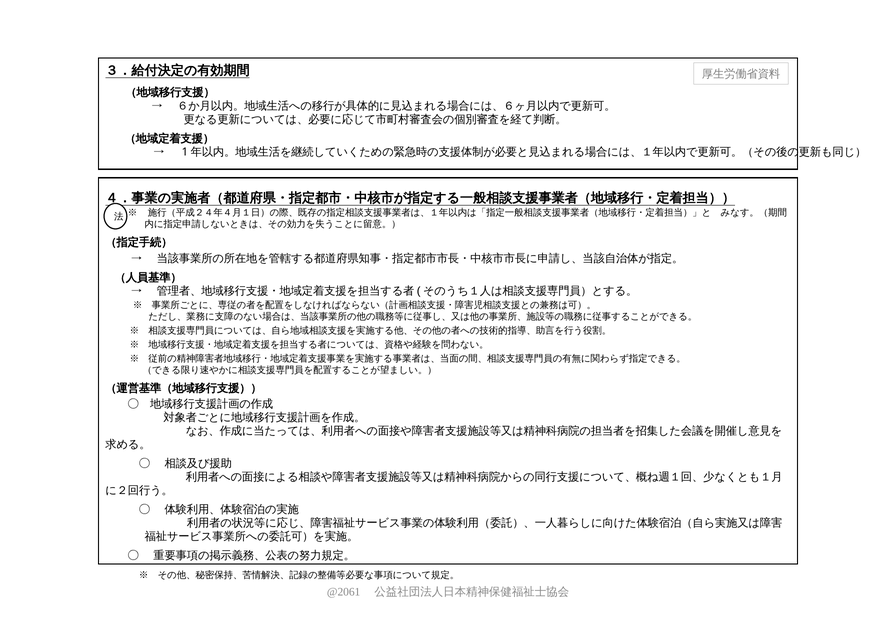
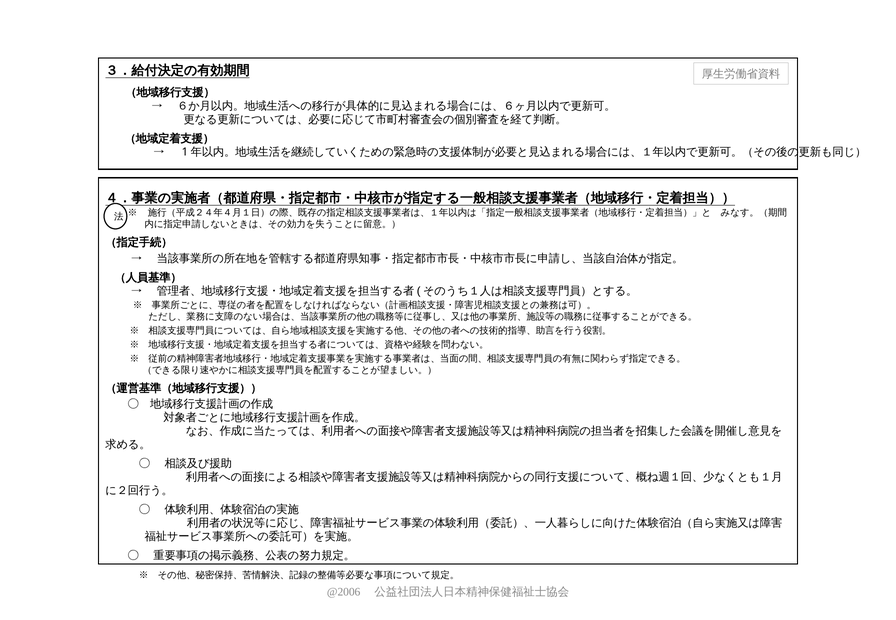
@2061: @2061 -> @2006
